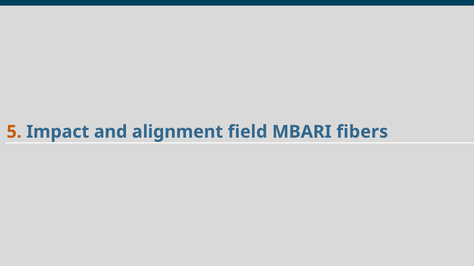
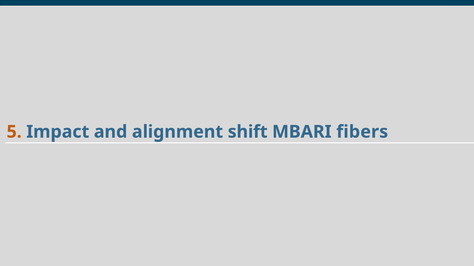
field: field -> shift
